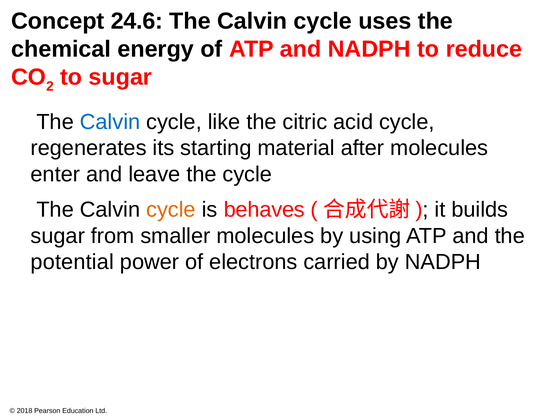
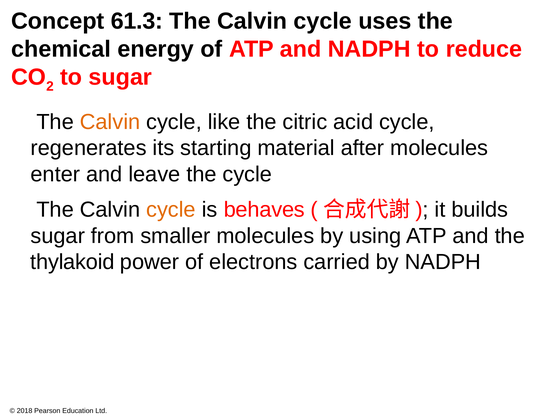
24.6: 24.6 -> 61.3
Calvin at (110, 122) colour: blue -> orange
potential: potential -> thylakoid
